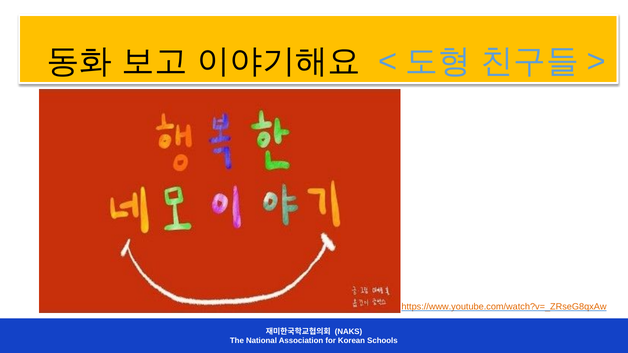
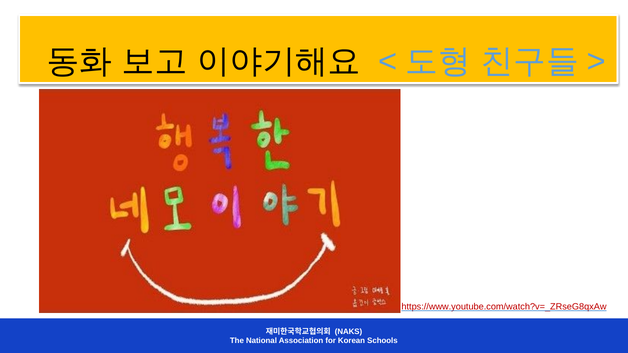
https://www.youtube.com/watch?v=_ZRseG8qxAw colour: orange -> red
